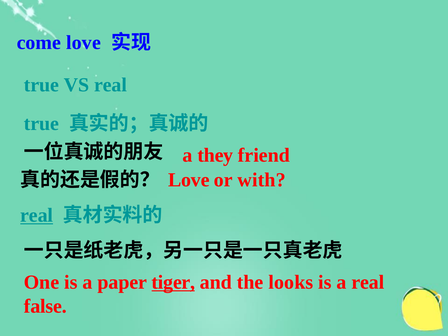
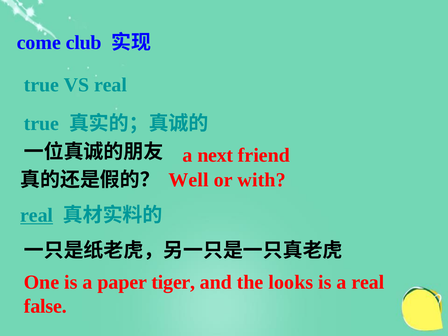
come love: love -> club
they: they -> next
Love at (189, 180): Love -> Well
tiger underline: present -> none
